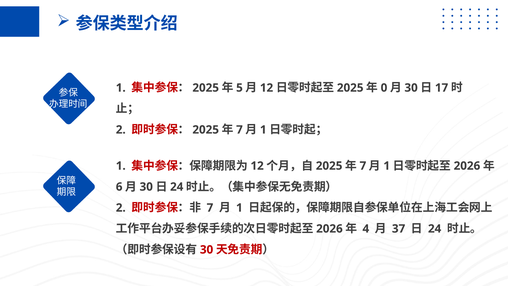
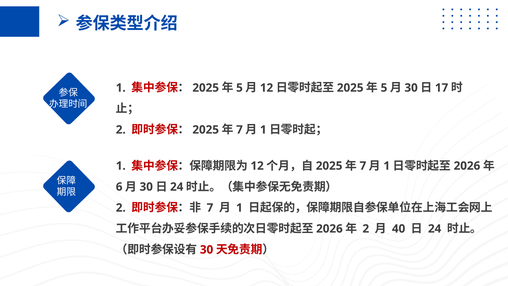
0 at (384, 88): 0 -> 5
4 at (366, 229): 4 -> 2
37: 37 -> 40
